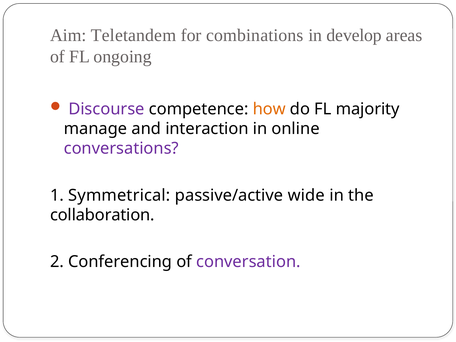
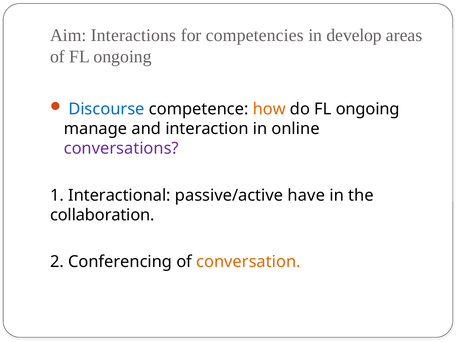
Teletandem: Teletandem -> Interactions
combinations: combinations -> competencies
Discourse colour: purple -> blue
do FL majority: majority -> ongoing
Symmetrical: Symmetrical -> Interactional
wide: wide -> have
conversation colour: purple -> orange
